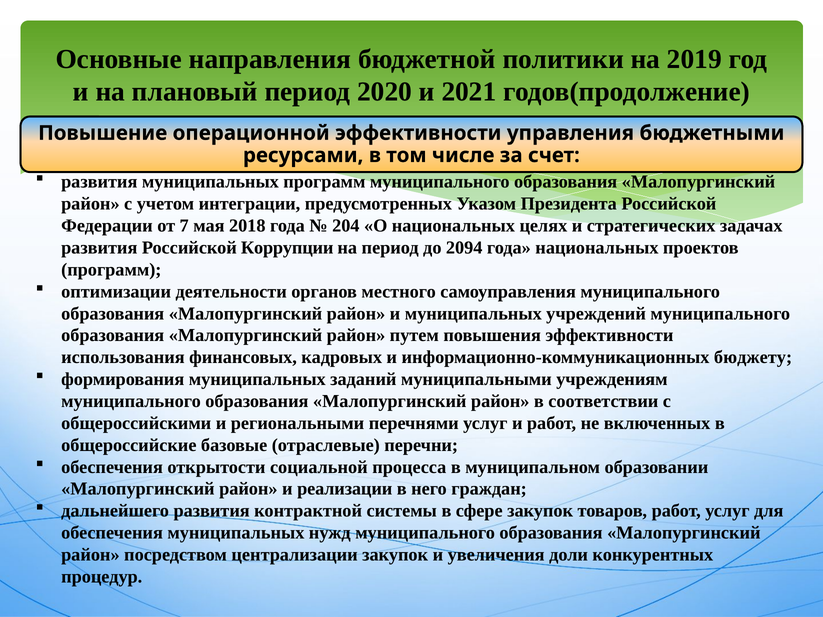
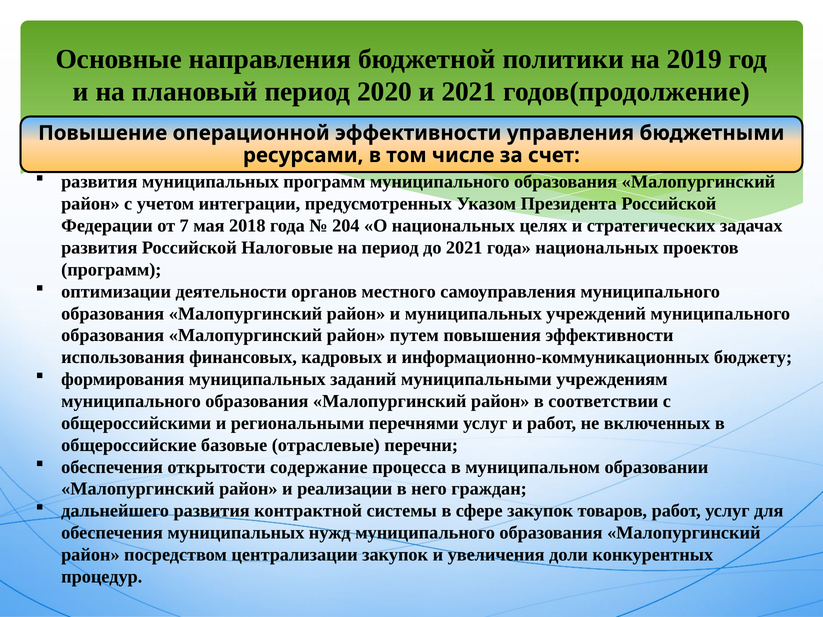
Коррупции: Коррупции -> Налоговые
до 2094: 2094 -> 2021
социальной: социальной -> содержание
